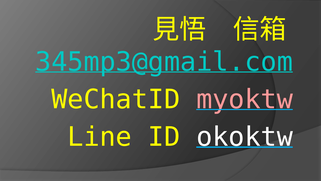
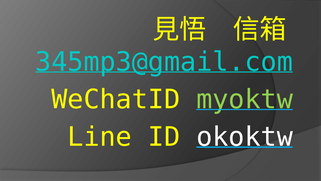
myoktw colour: pink -> light green
